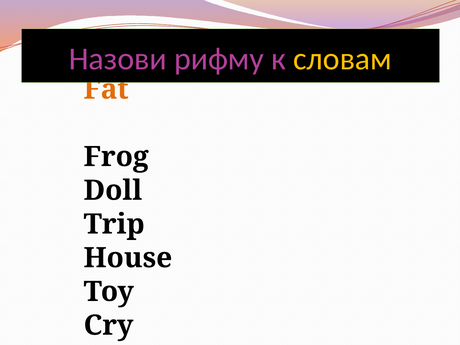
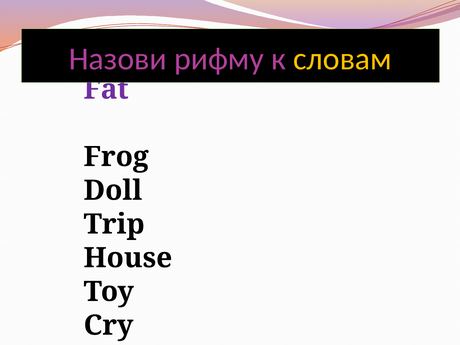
Fat colour: orange -> purple
